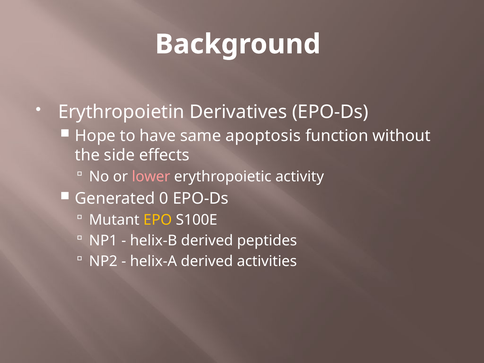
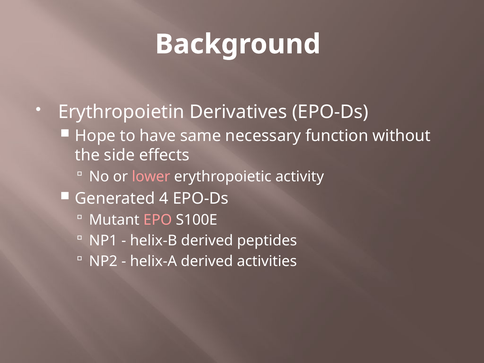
apoptosis: apoptosis -> necessary
0: 0 -> 4
EPO colour: yellow -> pink
